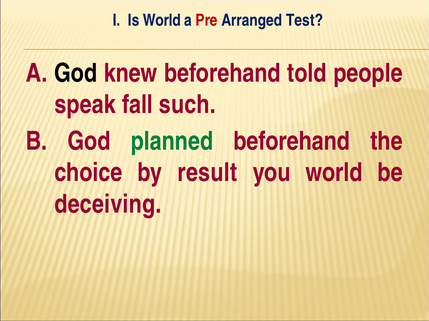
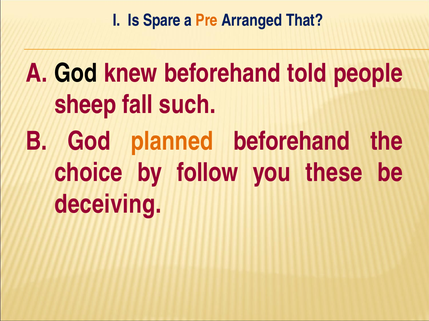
Is World: World -> Spare
Pre colour: red -> orange
Test: Test -> That
speak: speak -> sheep
planned colour: green -> orange
result: result -> follow
you world: world -> these
